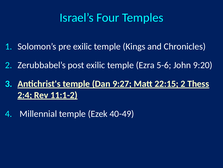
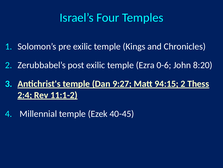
5-6: 5-6 -> 0-6
9:20: 9:20 -> 8:20
22:15: 22:15 -> 94:15
40-49: 40-49 -> 40-45
